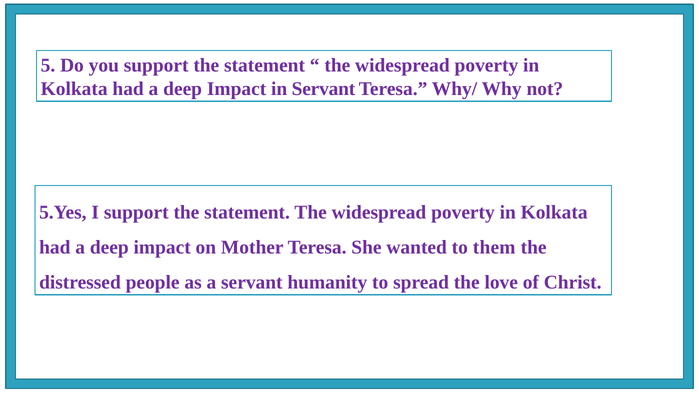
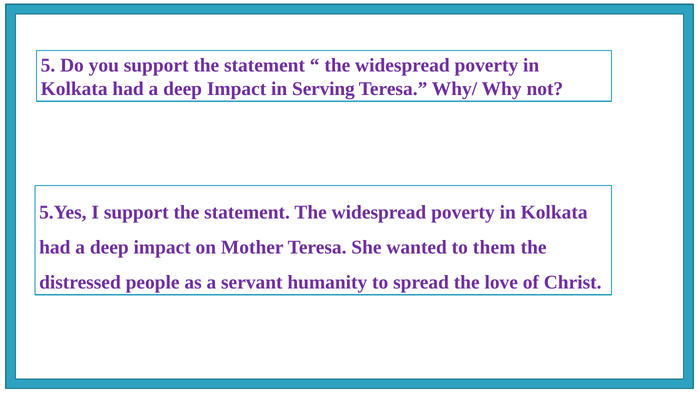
in Servant: Servant -> Serving
